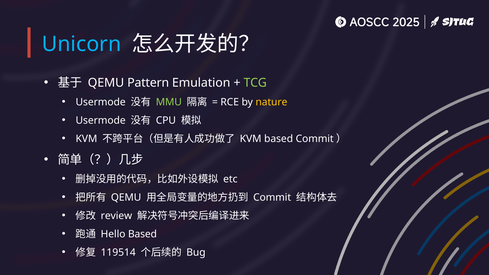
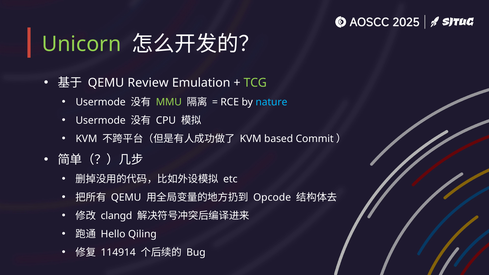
Unicorn colour: light blue -> light green
Pattern: Pattern -> Review
nature colour: yellow -> light blue
Commit at (272, 197): Commit -> Opcode
review: review -> clangd
Hello Based: Based -> Qiling
119514: 119514 -> 114914
